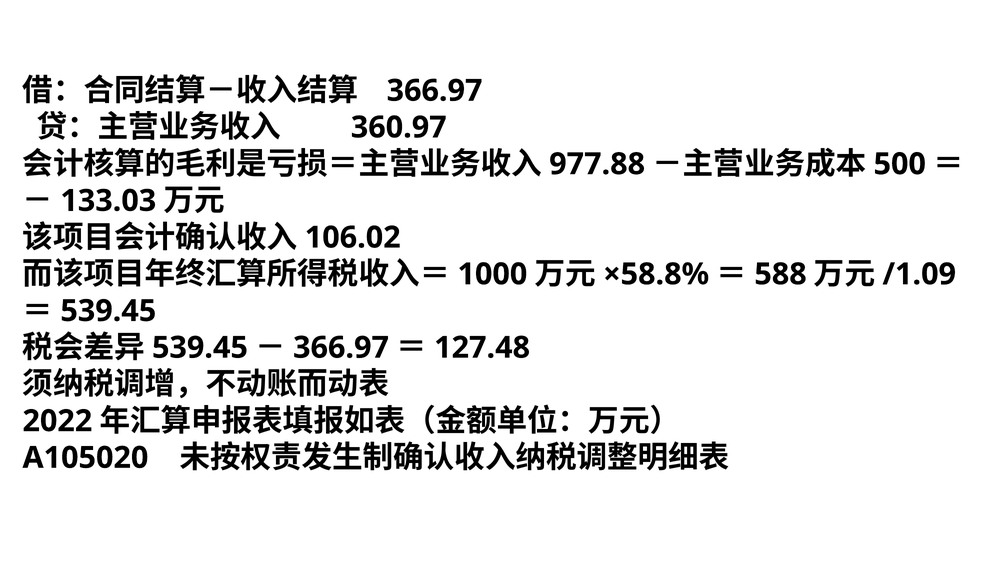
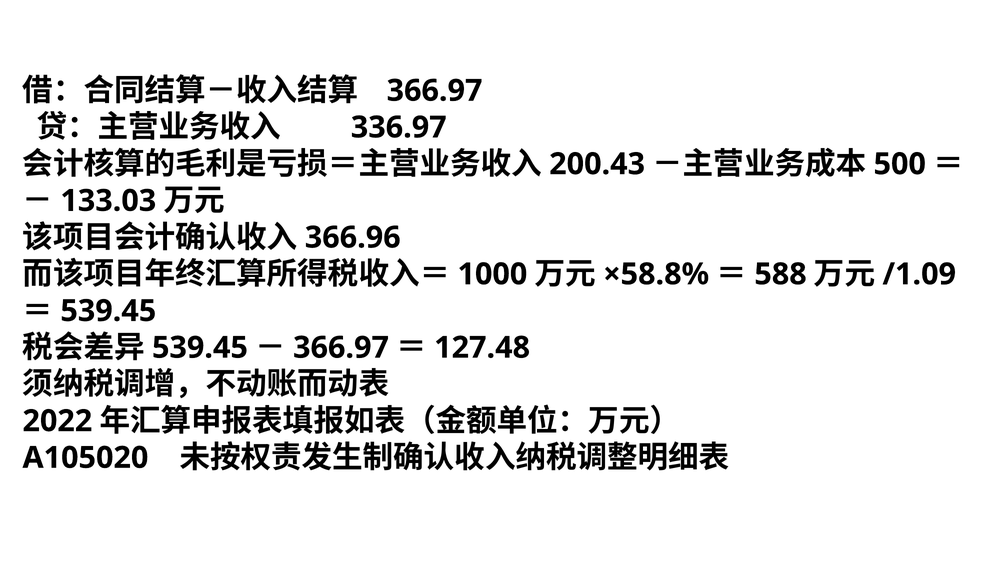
360.97: 360.97 -> 336.97
977.88: 977.88 -> 200.43
106.02: 106.02 -> 366.96
